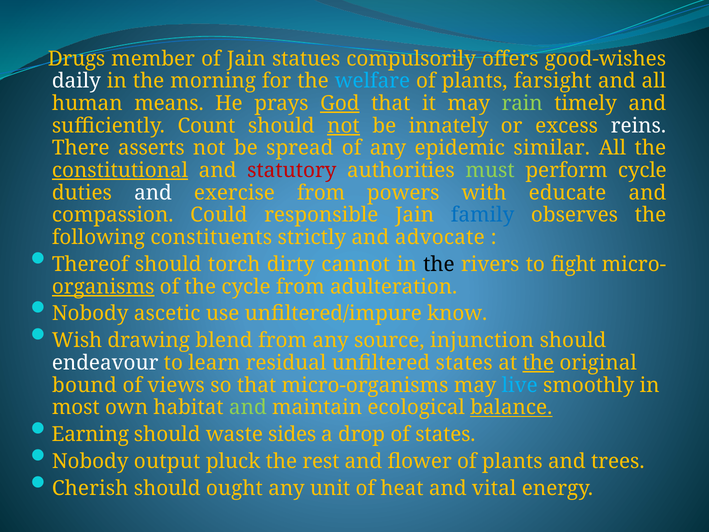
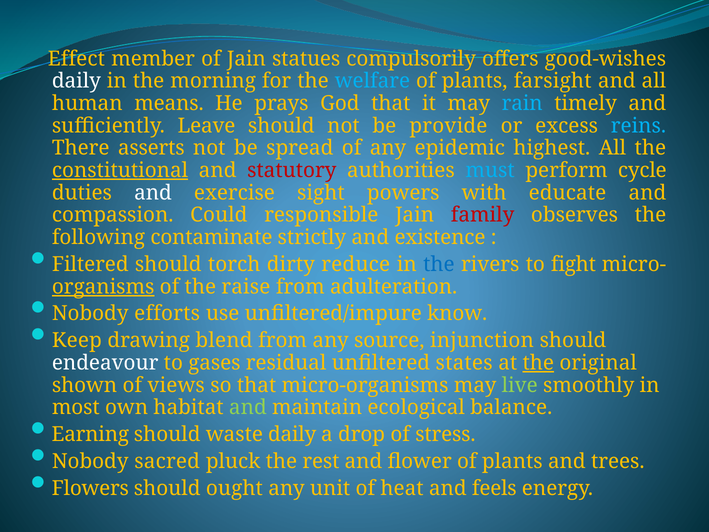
Drugs: Drugs -> Effect
God underline: present -> none
rain colour: light green -> light blue
Count: Count -> Leave
not at (343, 126) underline: present -> none
innately: innately -> provide
reins colour: white -> light blue
similar: similar -> highest
must colour: light green -> light blue
exercise from: from -> sight
family colour: blue -> red
constituents: constituents -> contaminate
advocate: advocate -> existence
Thereof: Thereof -> Filtered
cannot: cannot -> reduce
the at (439, 264) colour: black -> blue
the cycle: cycle -> raise
ascetic: ascetic -> efforts
Wish: Wish -> Keep
learn: learn -> gases
bound: bound -> shown
live colour: light blue -> light green
balance underline: present -> none
waste sides: sides -> daily
of states: states -> stress
output: output -> sacred
Cherish: Cherish -> Flowers
vital: vital -> feels
